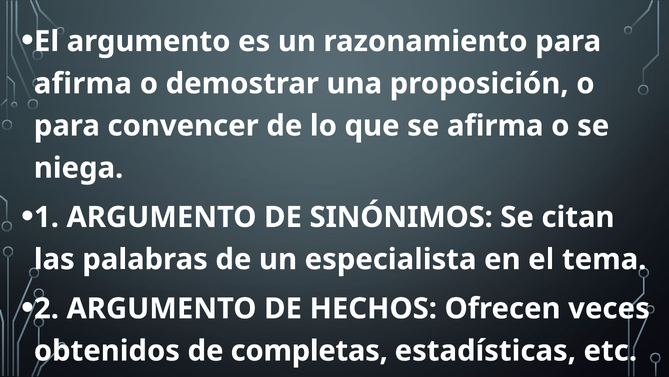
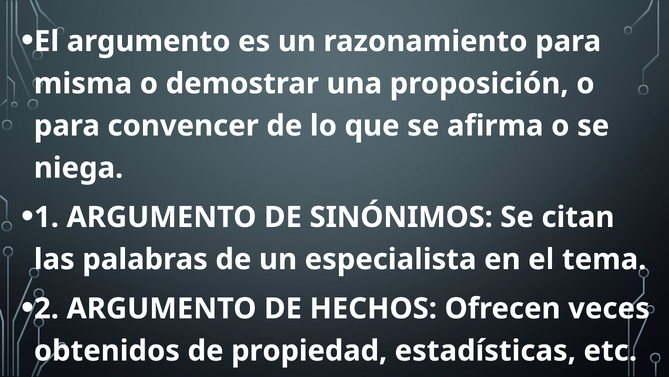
afirma at (83, 83): afirma -> misma
completas: completas -> propiedad
